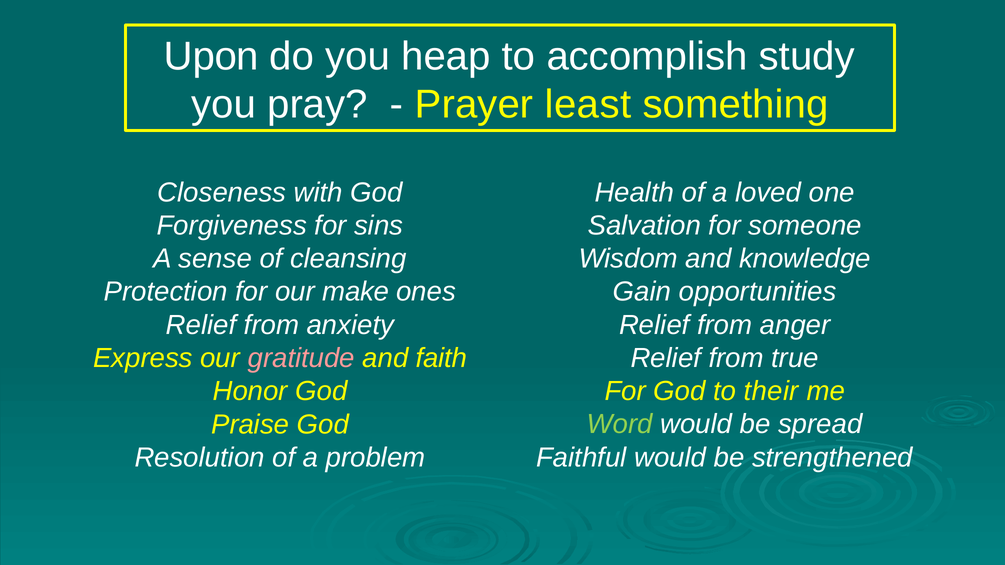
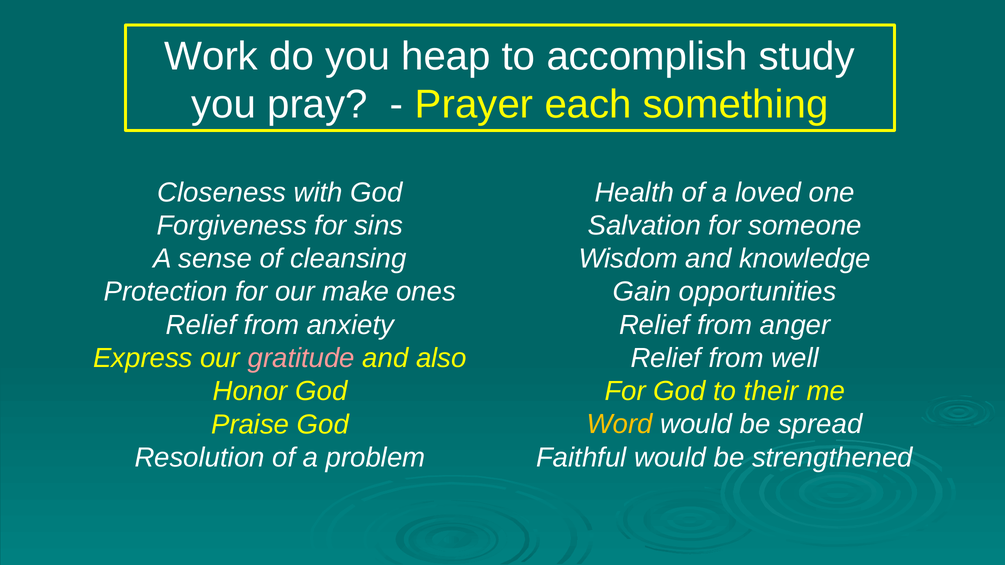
Upon: Upon -> Work
least: least -> each
true: true -> well
faith: faith -> also
Word colour: light green -> yellow
